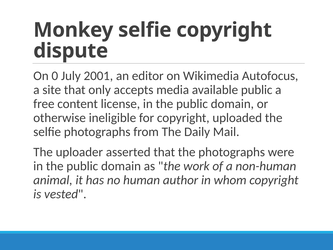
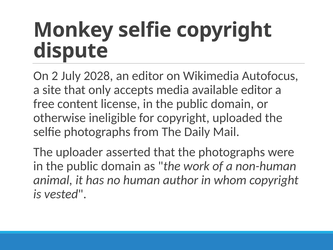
0: 0 -> 2
2001: 2001 -> 2028
available public: public -> editor
